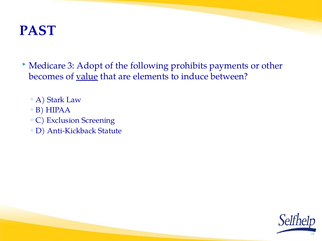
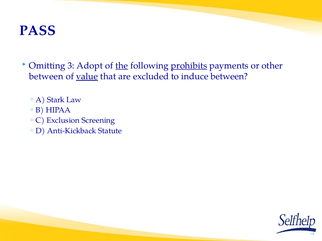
PAST: PAST -> PASS
Medicare: Medicare -> Omitting
the underline: none -> present
prohibits underline: none -> present
becomes at (46, 77): becomes -> between
elements: elements -> excluded
